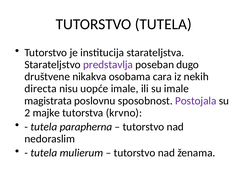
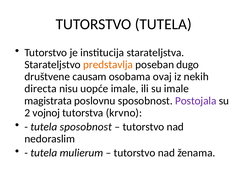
predstavlja colour: purple -> orange
nikakva: nikakva -> causam
cara: cara -> ovaj
majke: majke -> vojnoj
tutela parapherna: parapherna -> sposobnost
